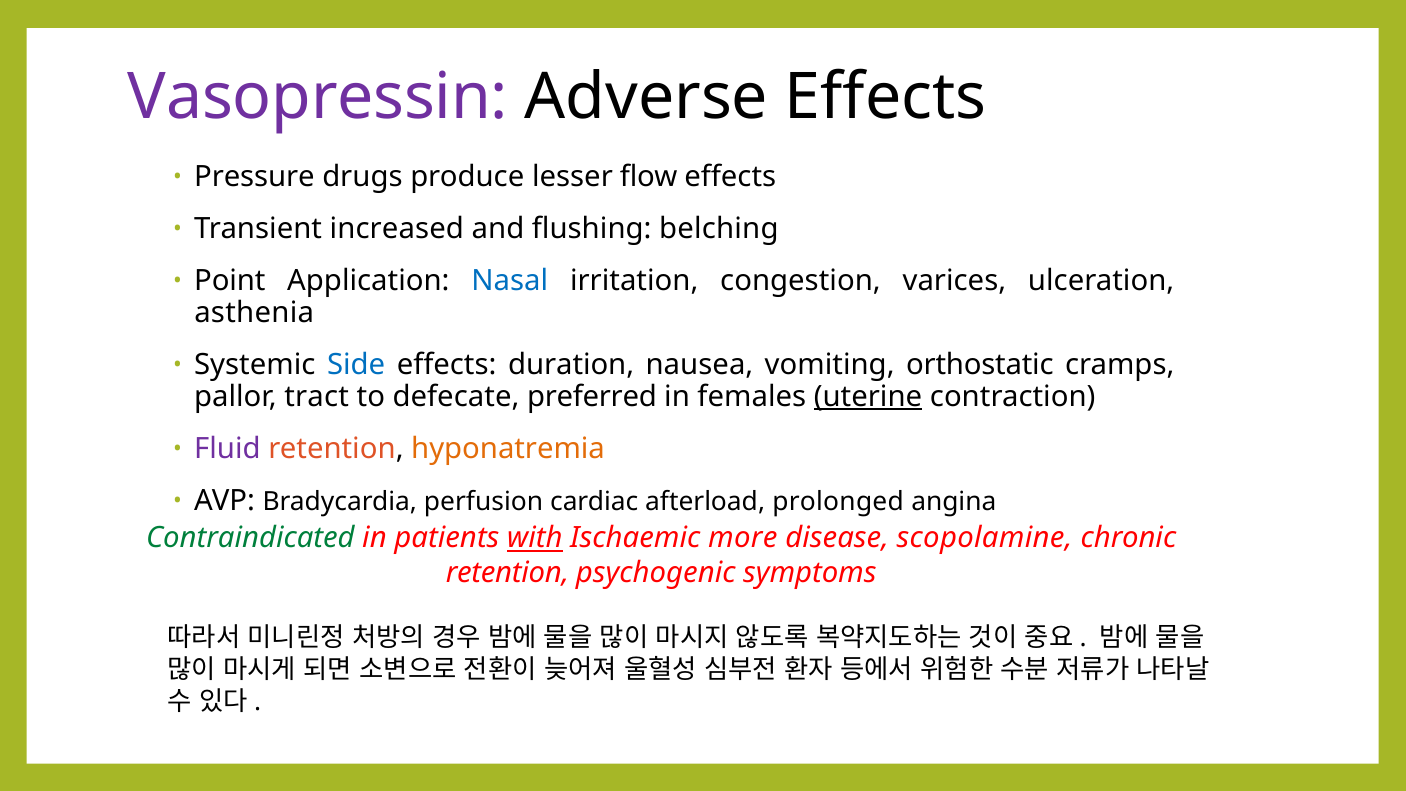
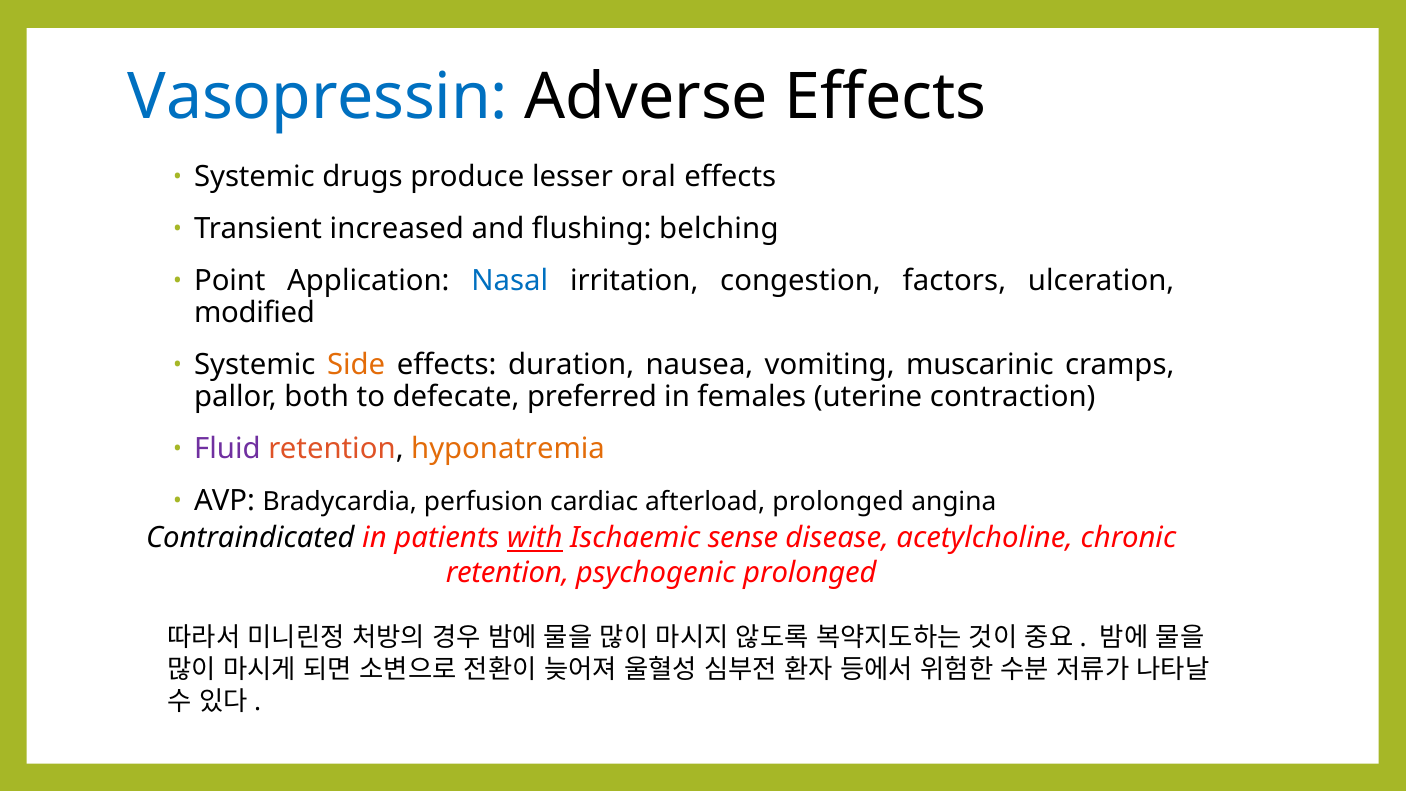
Vasopressin colour: purple -> blue
Pressure at (254, 177): Pressure -> Systemic
flow: flow -> oral
varices: varices -> factors
asthenia: asthenia -> modified
Side colour: blue -> orange
orthostatic: orthostatic -> muscarinic
tract: tract -> both
uterine underline: present -> none
Contraindicated colour: green -> black
more: more -> sense
scopolamine: scopolamine -> acetylcholine
psychogenic symptoms: symptoms -> prolonged
